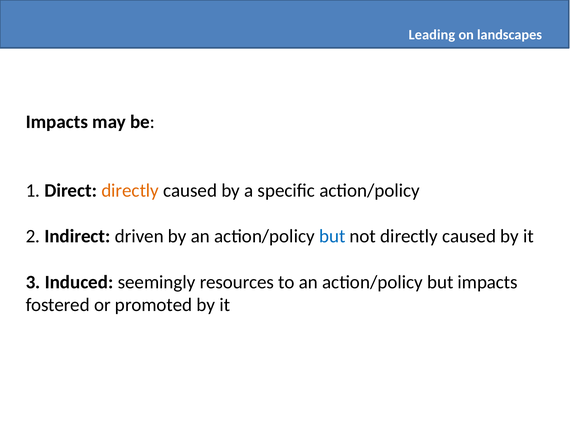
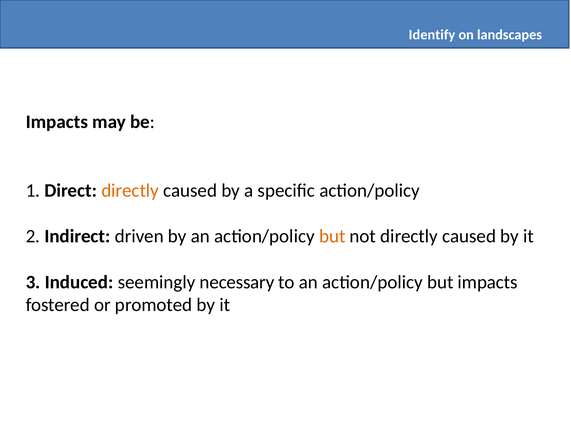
Leading: Leading -> Identify
but at (332, 236) colour: blue -> orange
resources: resources -> necessary
